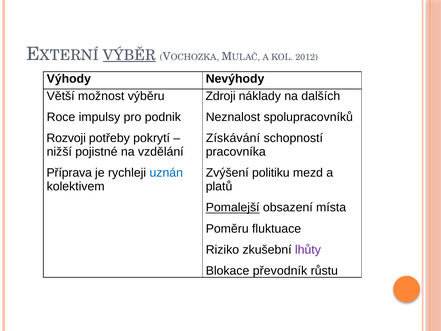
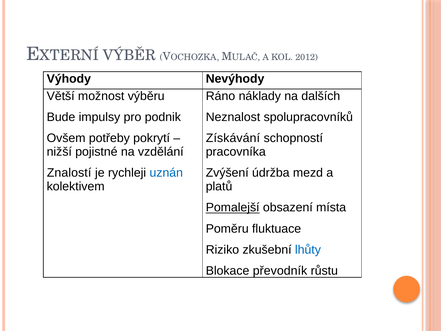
VÝBĚR underline: present -> none
Zdroji: Zdroji -> Ráno
Roce: Roce -> Bude
Rozvoji: Rozvoji -> Ovšem
Příprava: Příprava -> Znalostí
politiku: politiku -> údržba
lhůty colour: purple -> blue
